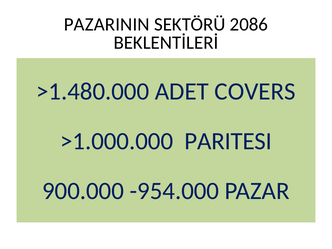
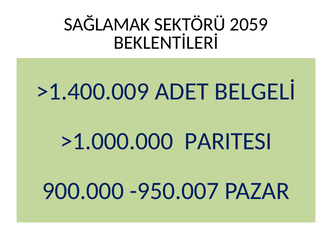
PAZARININ: PAZARININ -> SAĞLAMAK
2086: 2086 -> 2059
>1.480.000: >1.480.000 -> >1.400.009
COVERS: COVERS -> BELGELİ
-954.000: -954.000 -> -950.007
